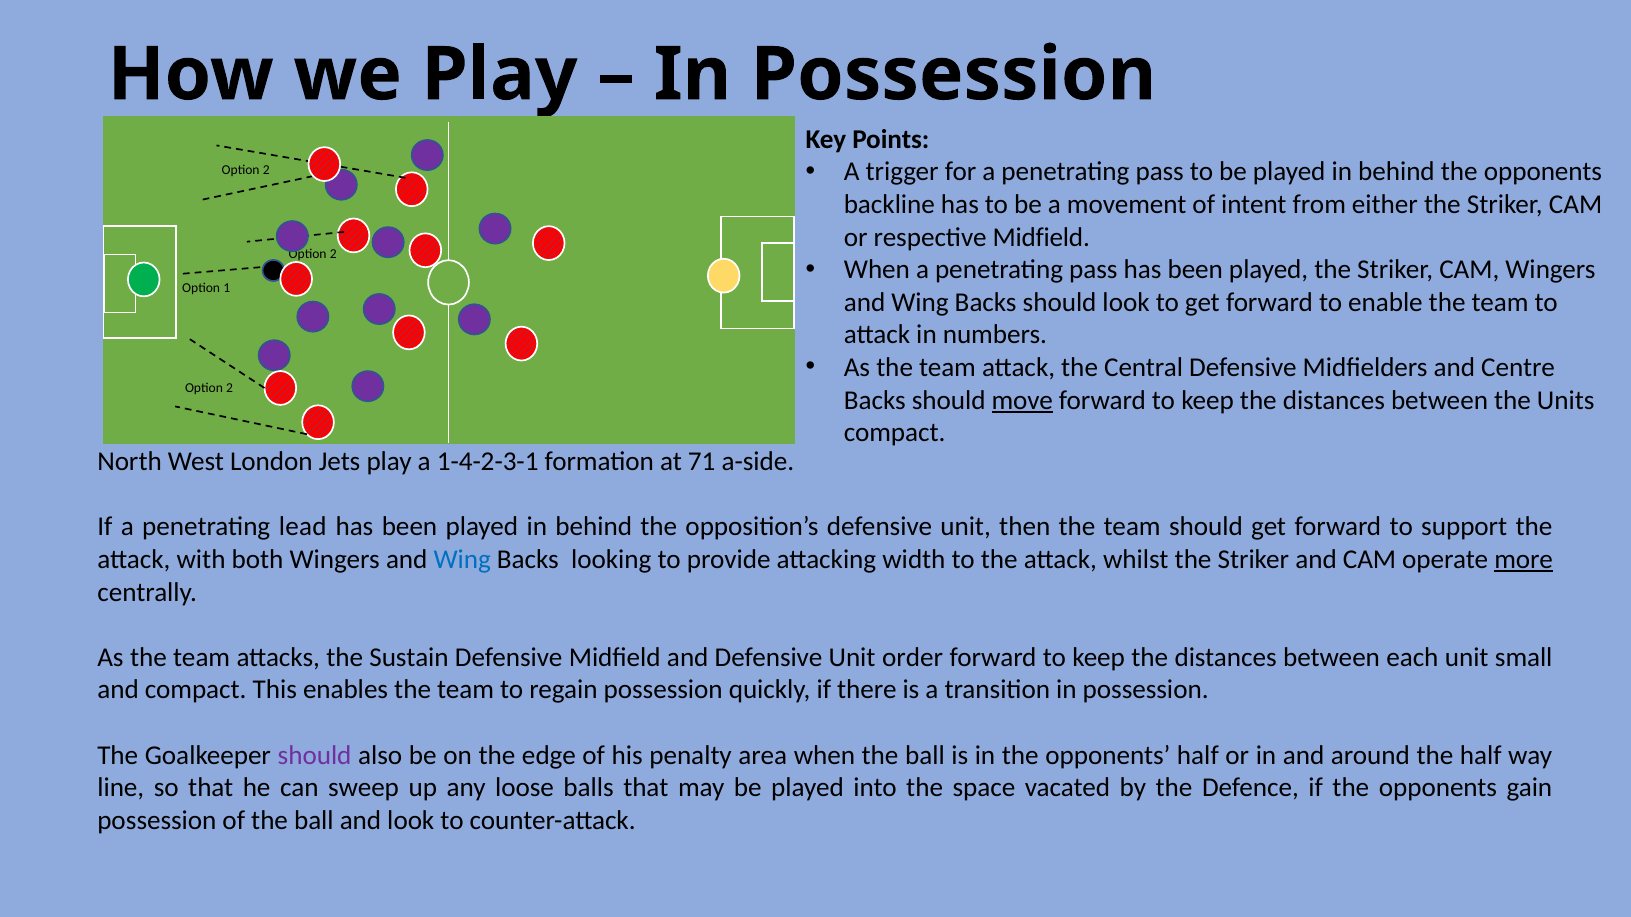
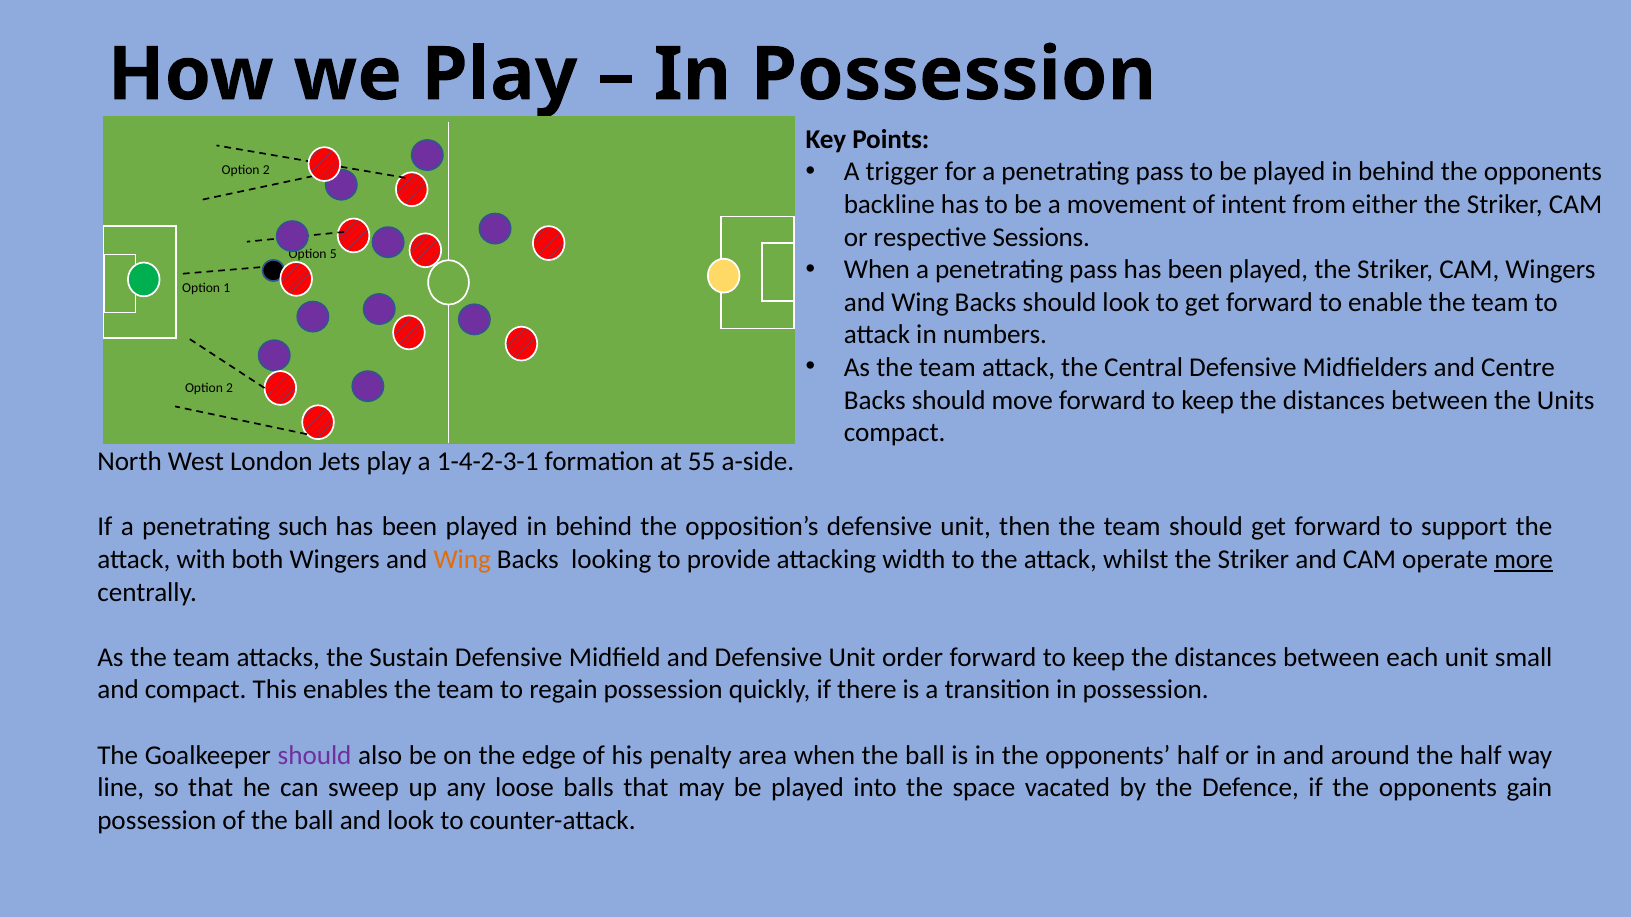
respective Midfield: Midfield -> Sessions
2 at (333, 254): 2 -> 5
move underline: present -> none
71: 71 -> 55
lead: lead -> such
Wing at (462, 560) colour: blue -> orange
